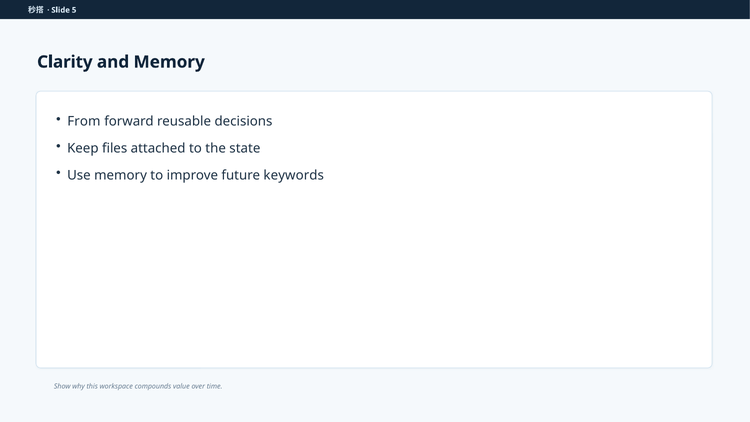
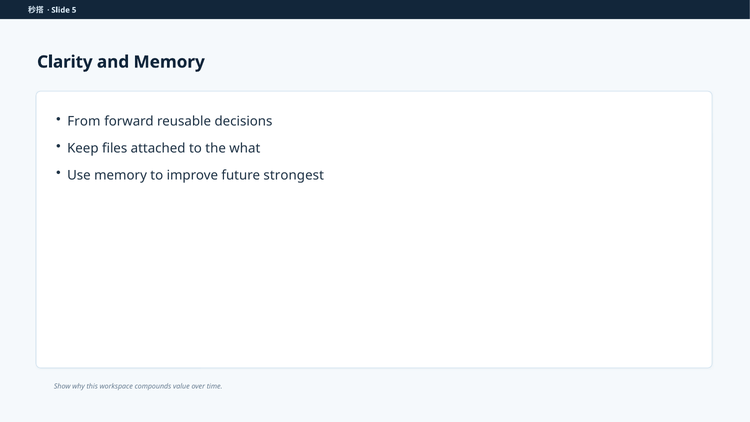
state: state -> what
keywords: keywords -> strongest
